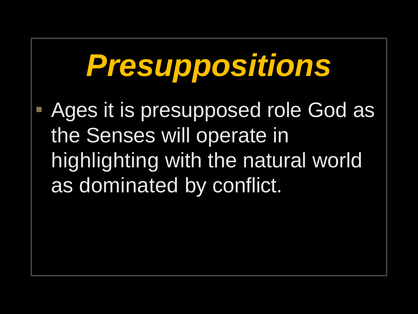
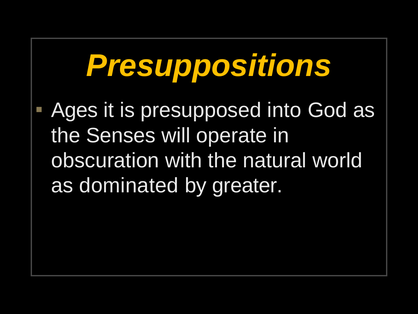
role: role -> into
highlighting: highlighting -> obscuration
conflict: conflict -> greater
